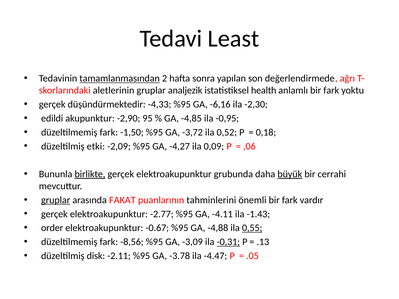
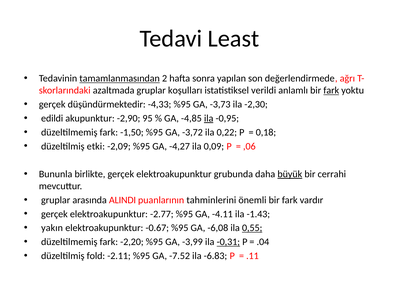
aletlerinin: aletlerinin -> azaltmada
analjezik: analjezik -> koşulları
health: health -> verildi
fark at (331, 90) underline: none -> present
-6,16: -6,16 -> -3,73
ila at (209, 118) underline: none -> present
0,52: 0,52 -> 0,22
birlikte underline: present -> none
gruplar at (56, 200) underline: present -> none
FAKAT: FAKAT -> ALINDI
order: order -> yakın
-4,88: -4,88 -> -6,08
-8,56: -8,56 -> -2,20
-3,09: -3,09 -> -3,99
.13: .13 -> .04
disk: disk -> fold
-3.78: -3.78 -> -7.52
-4.47: -4.47 -> -6.83
.05: .05 -> .11
